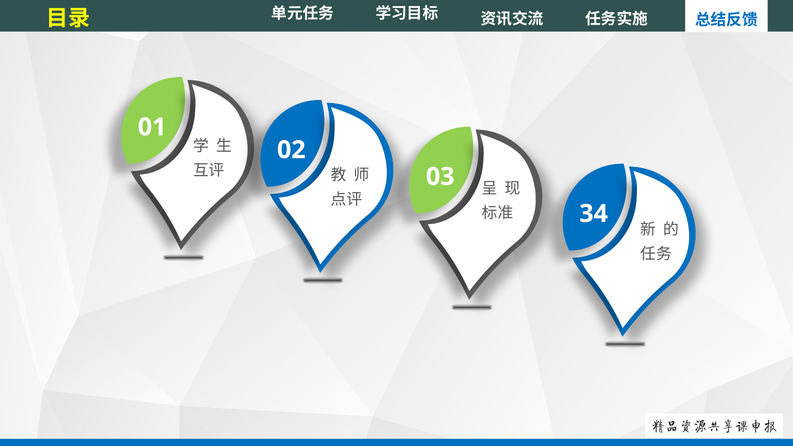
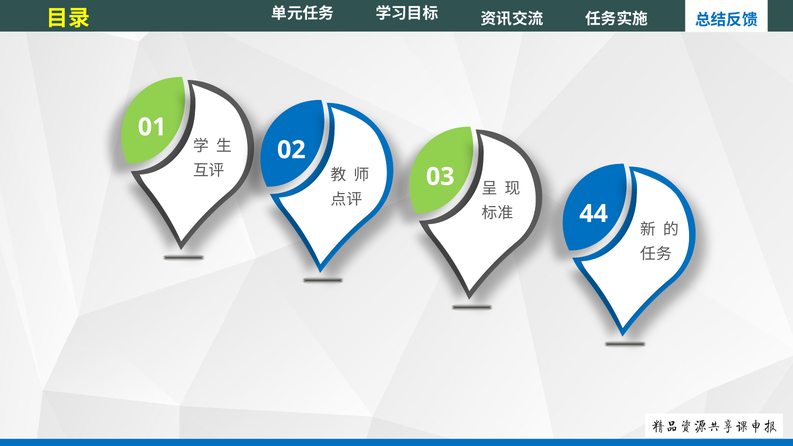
34: 34 -> 44
